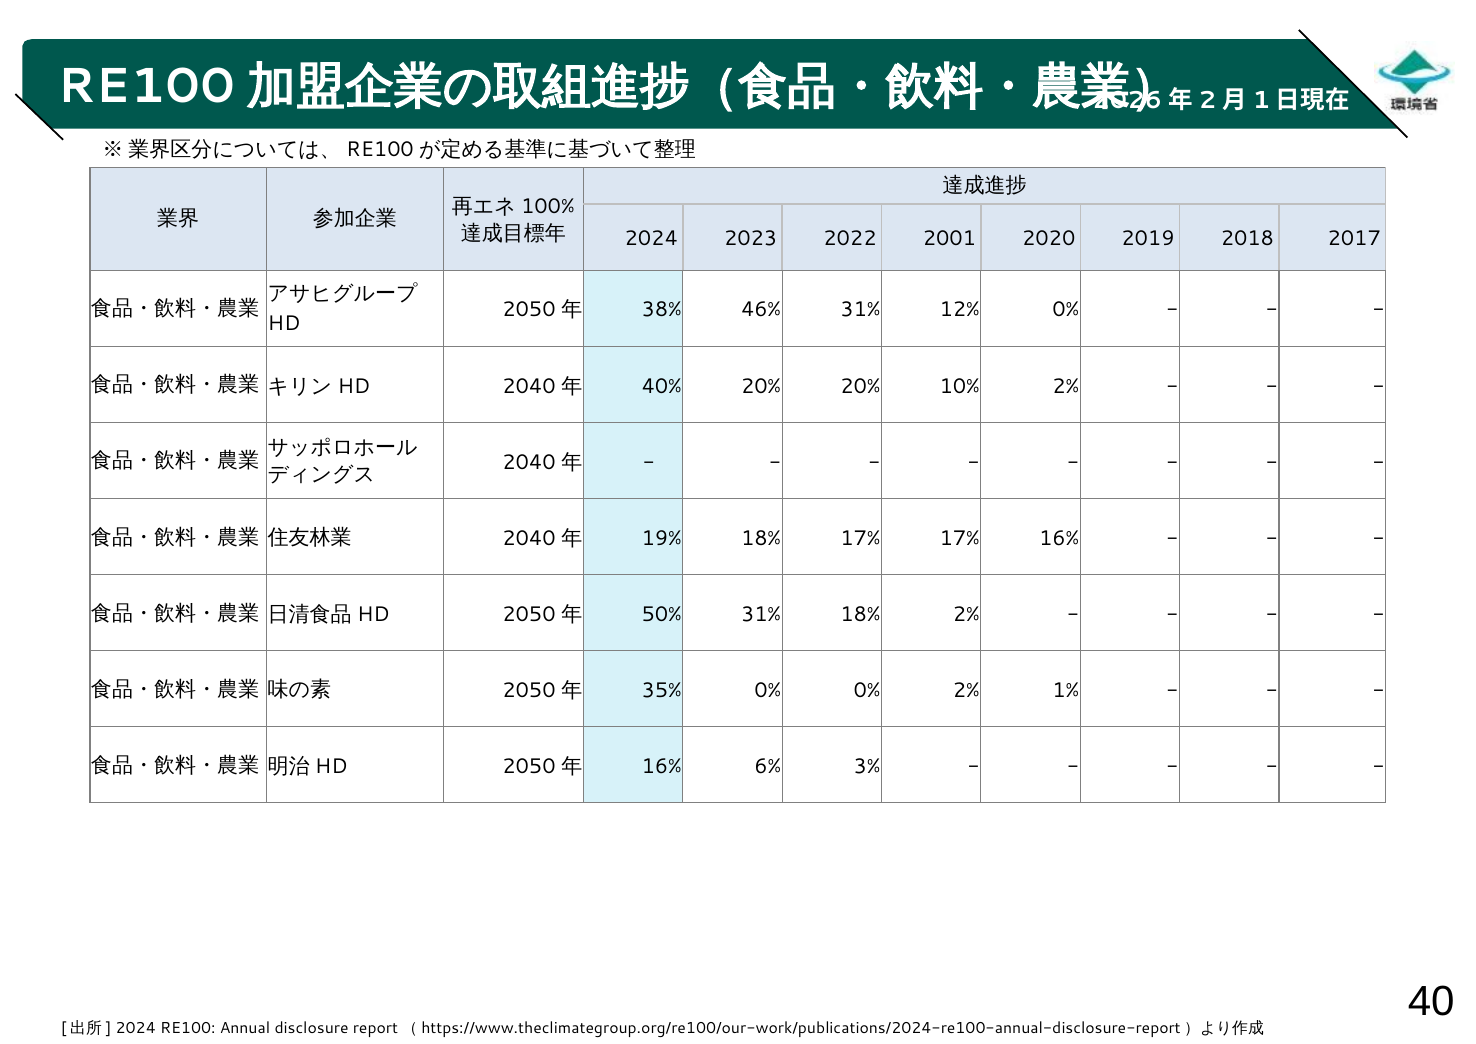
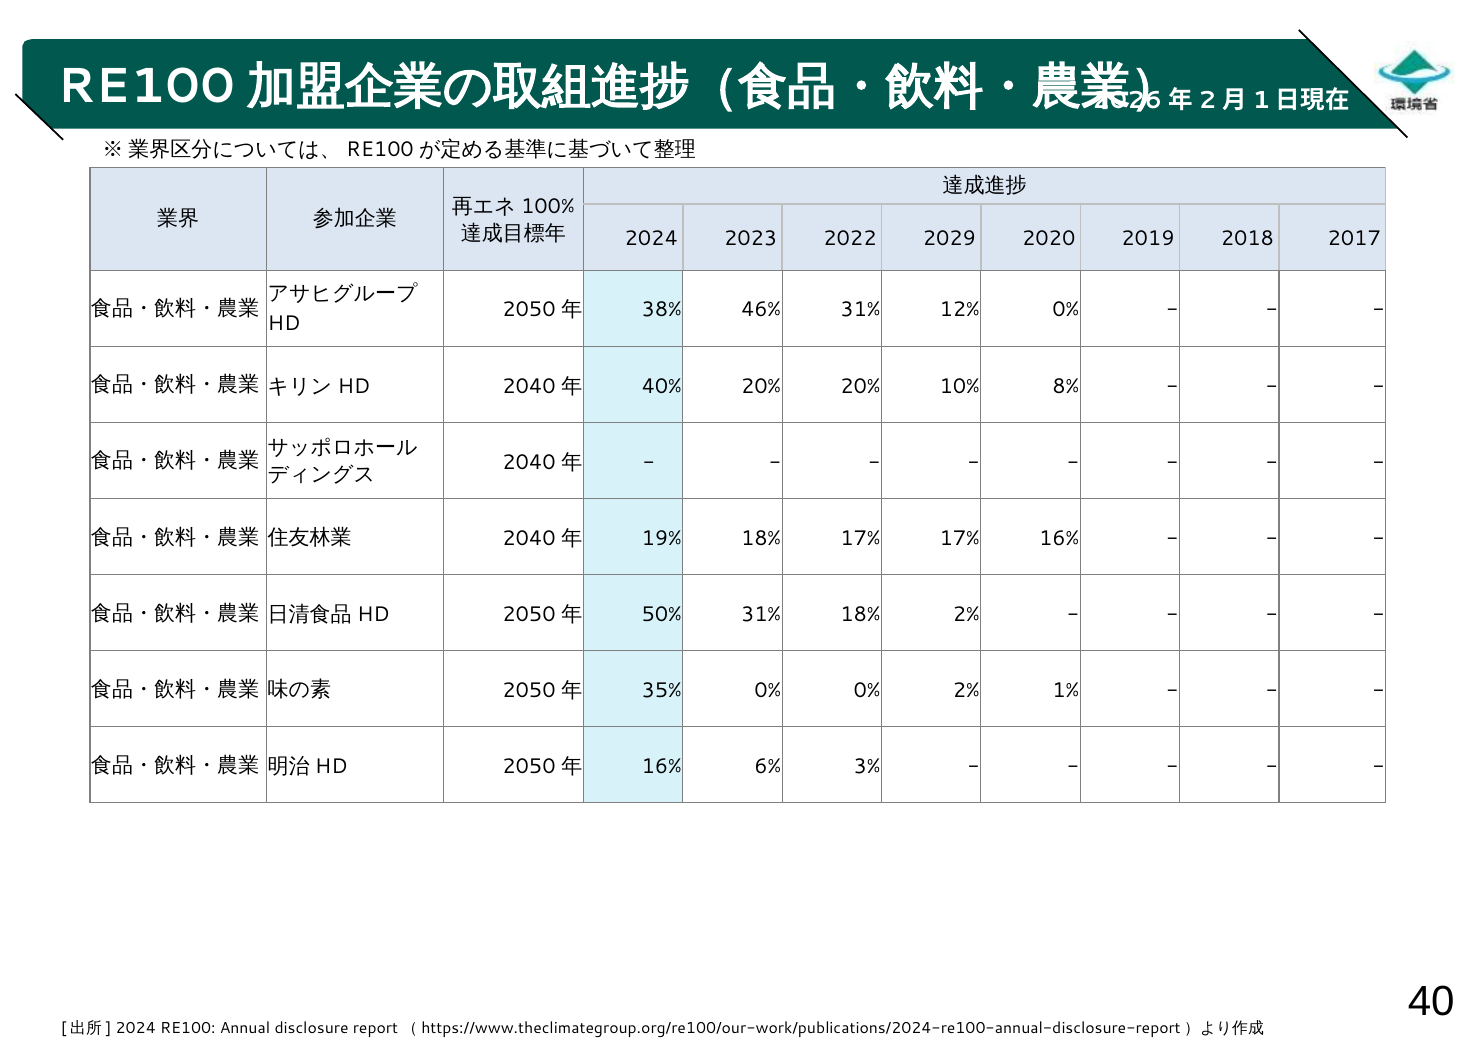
2001: 2001 -> 2029
10% 2%: 2% -> 8%
